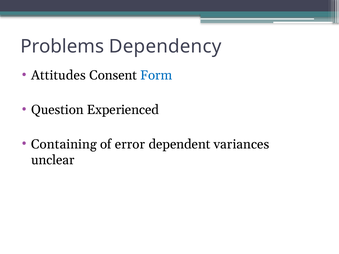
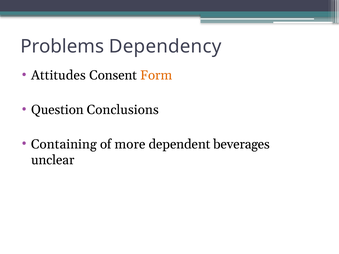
Form colour: blue -> orange
Experienced: Experienced -> Conclusions
error: error -> more
variances: variances -> beverages
